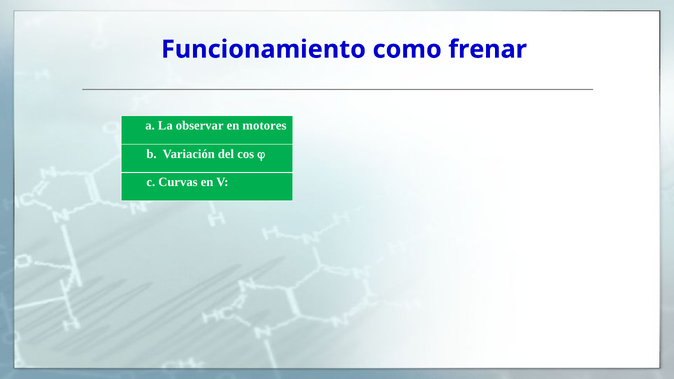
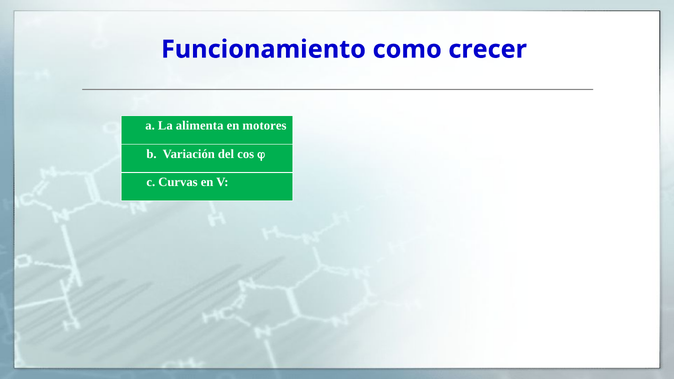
frenar: frenar -> crecer
observar: observar -> alimenta
